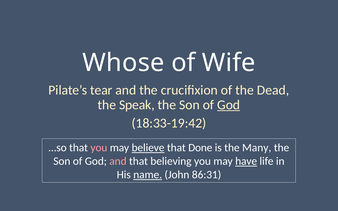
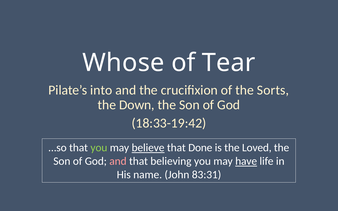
Wife: Wife -> Tear
tear: tear -> into
Dead: Dead -> Sorts
Speak: Speak -> Down
God at (229, 105) underline: present -> none
you at (99, 148) colour: pink -> light green
Many: Many -> Loved
name underline: present -> none
86:31: 86:31 -> 83:31
